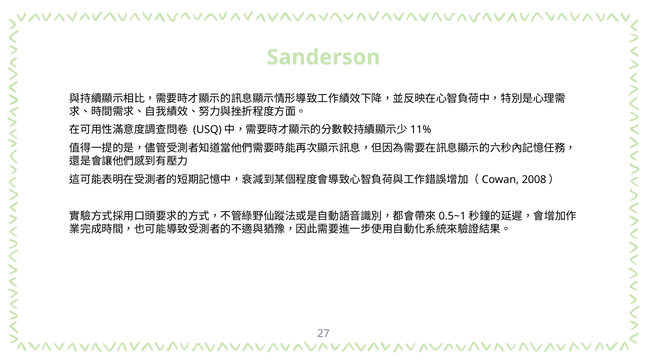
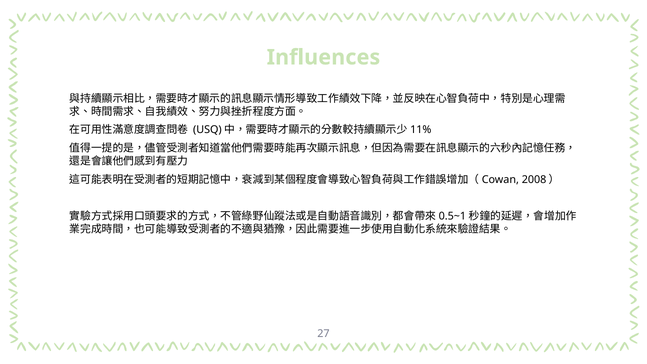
Sanderson: Sanderson -> Influences
